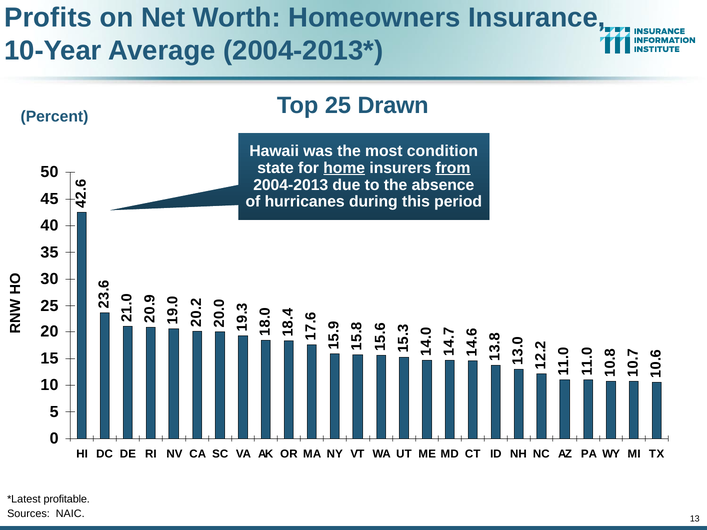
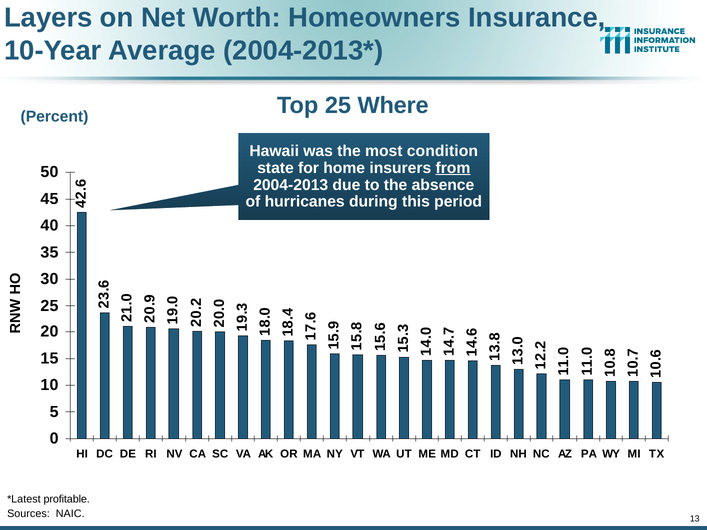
Profits: Profits -> Layers
Drawn: Drawn -> Where
home underline: present -> none
